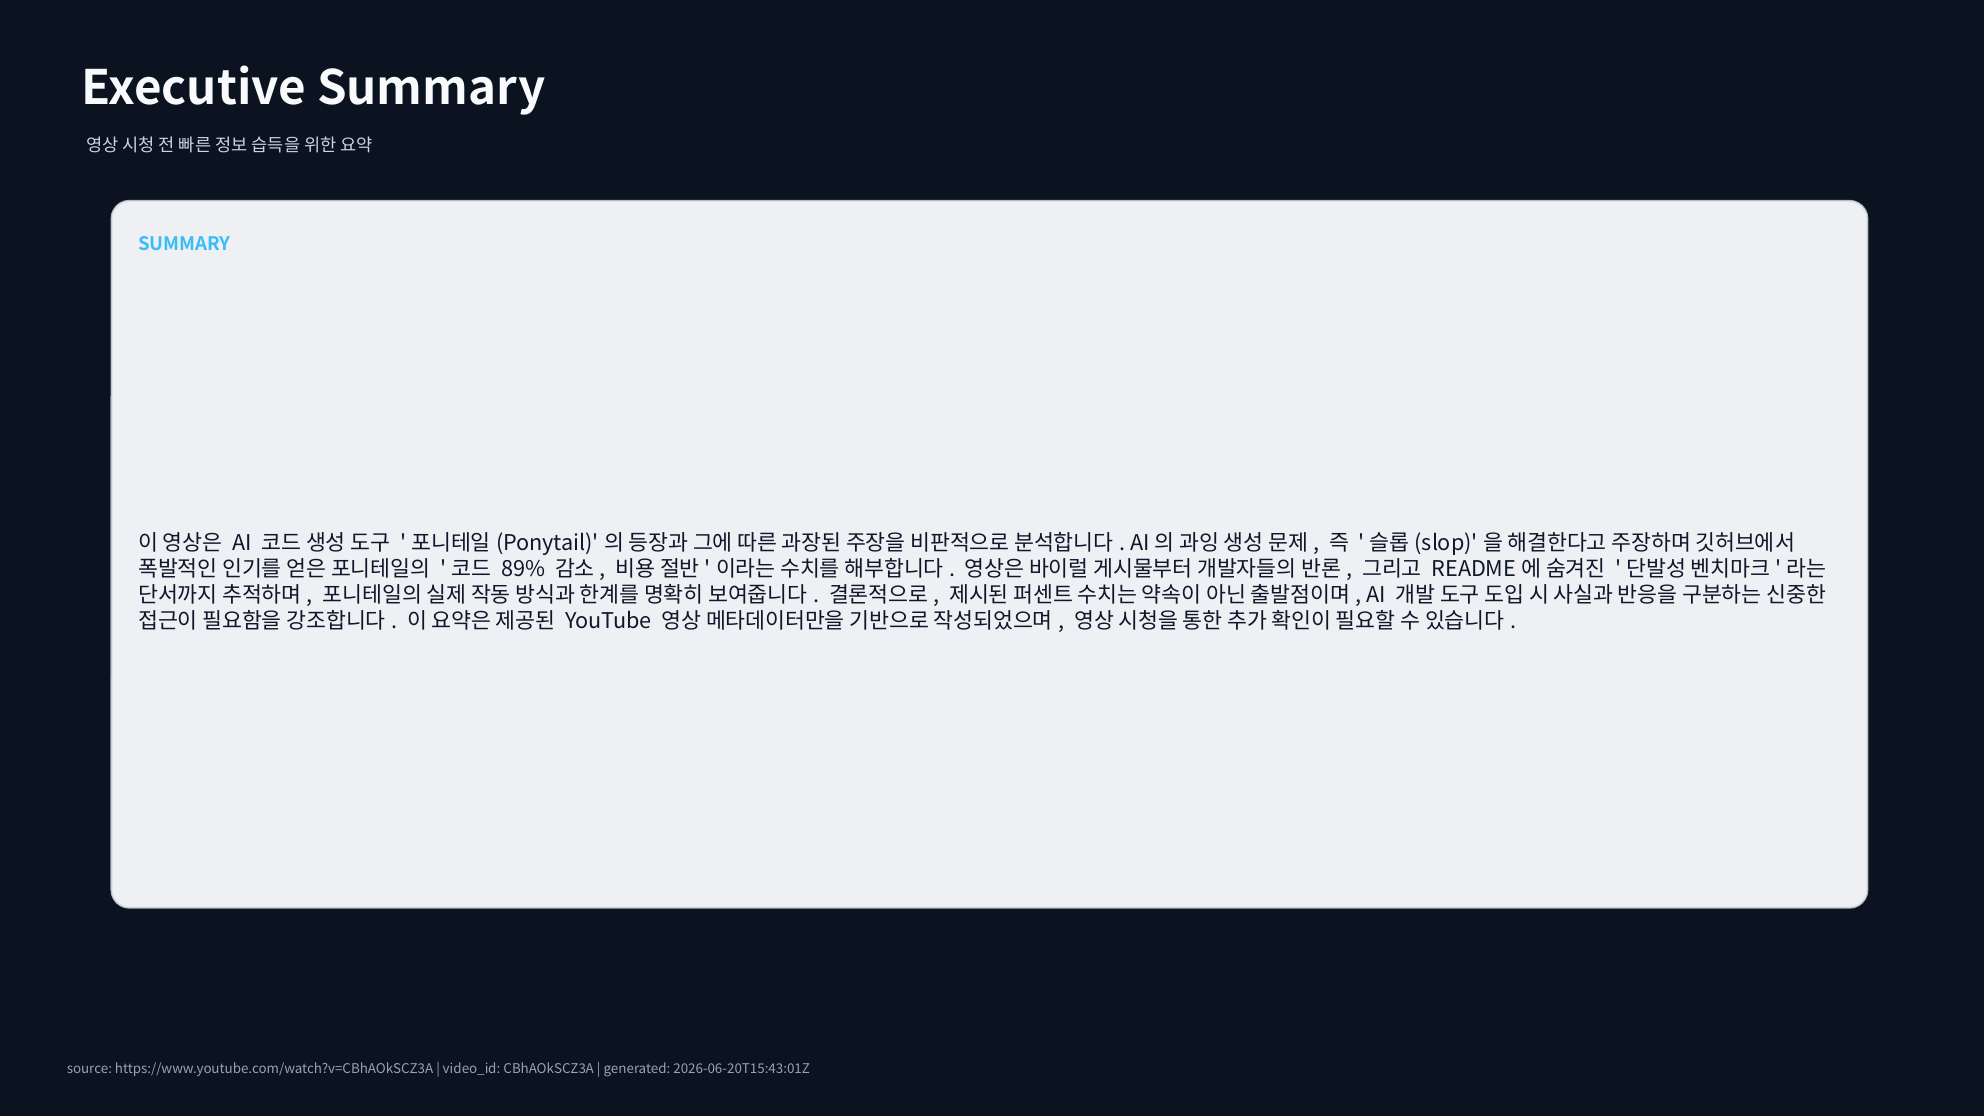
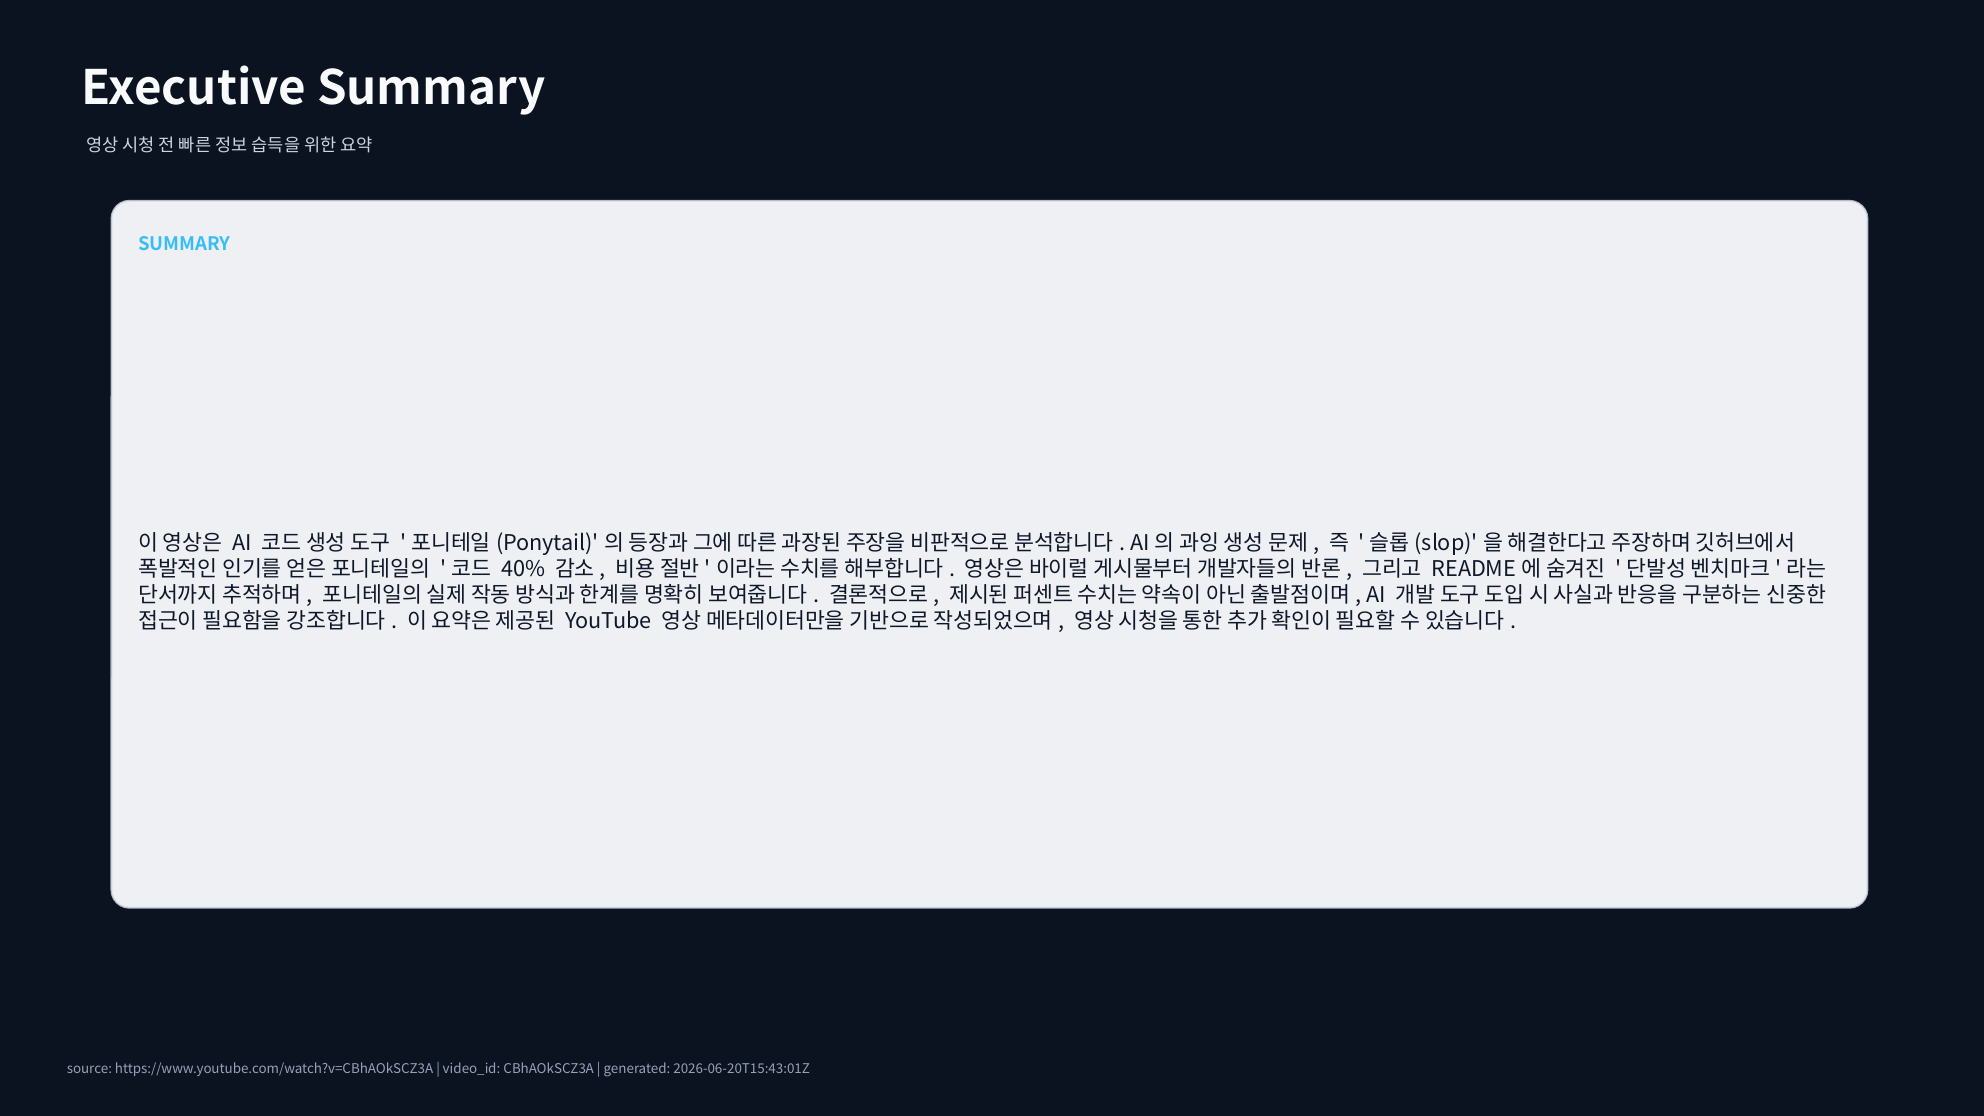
89%: 89% -> 40%
